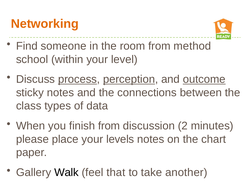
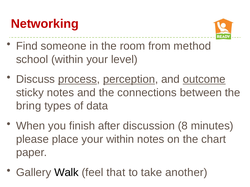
Networking colour: orange -> red
class: class -> bring
finish from: from -> after
2: 2 -> 8
your levels: levels -> within
